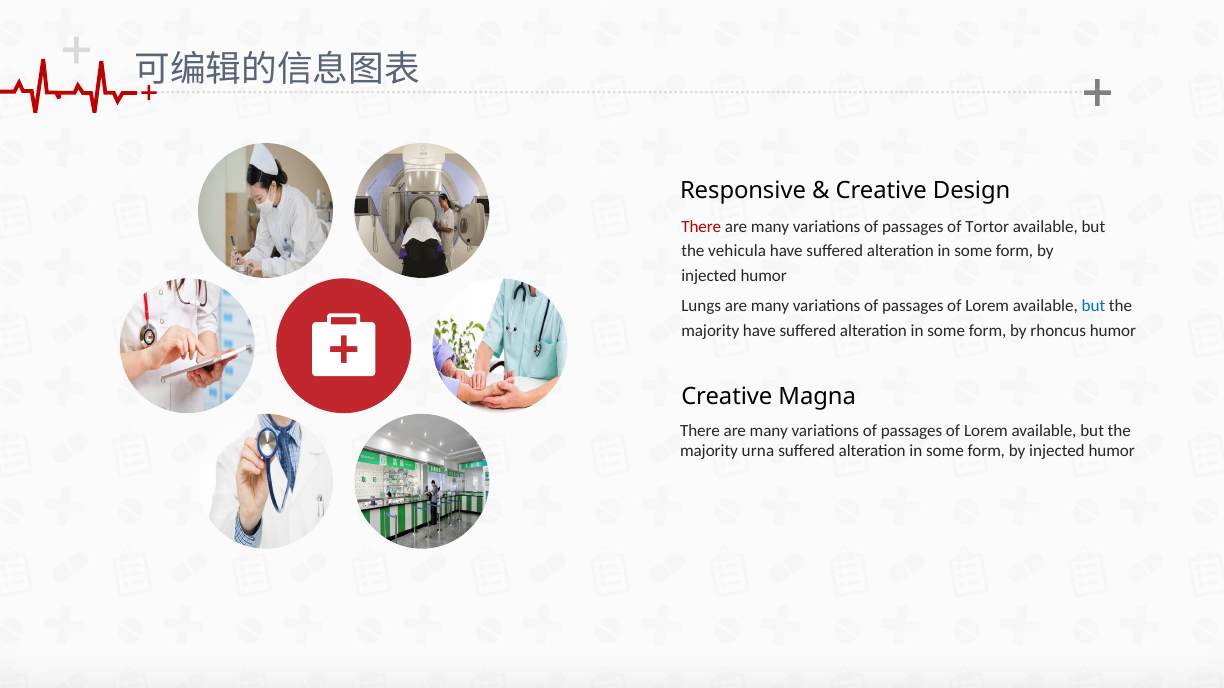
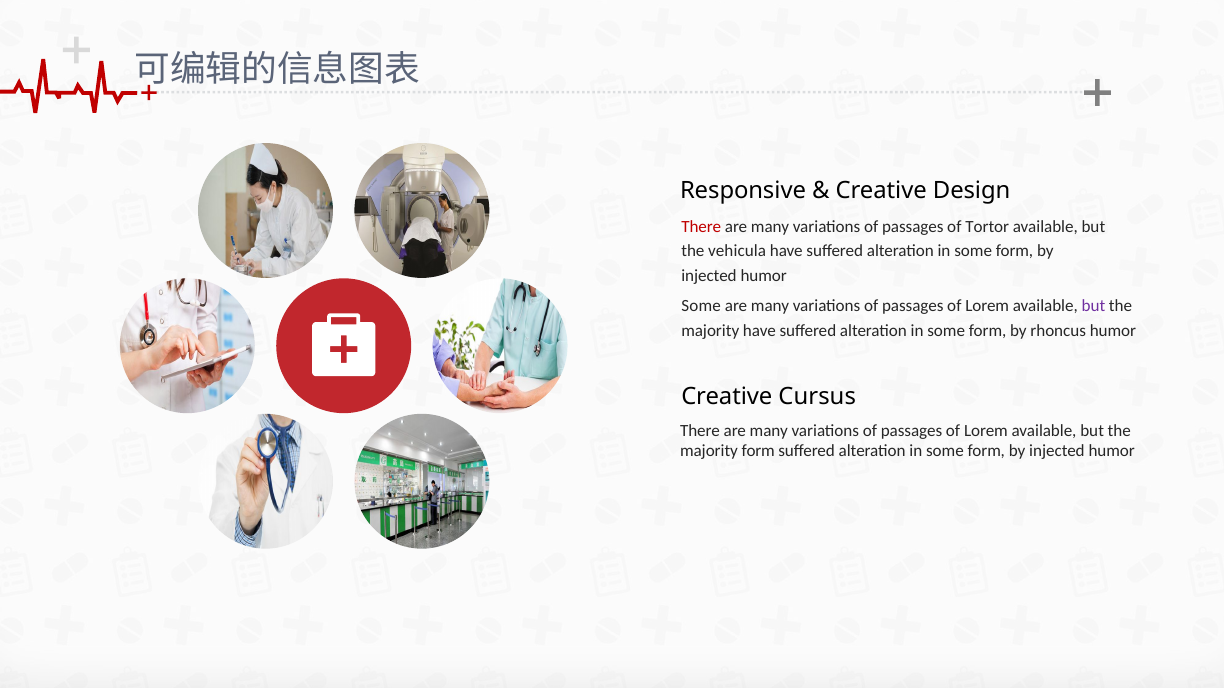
Lungs at (701, 306): Lungs -> Some
but at (1093, 306) colour: blue -> purple
Magna: Magna -> Cursus
majority urna: urna -> form
